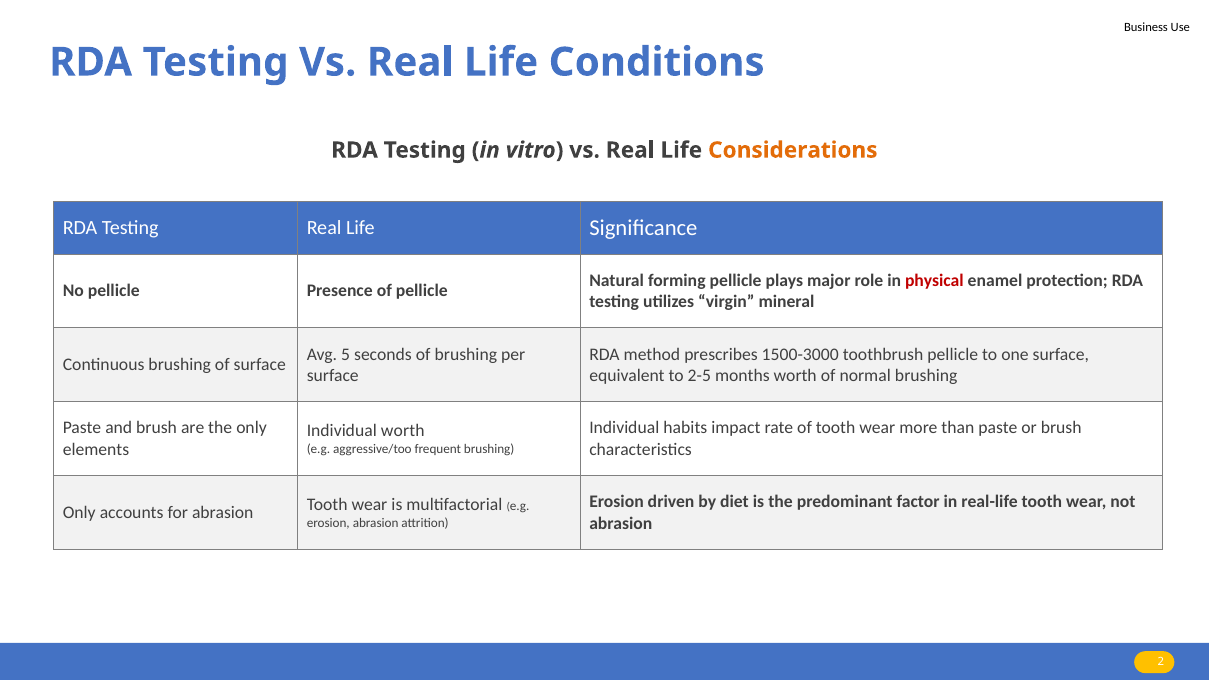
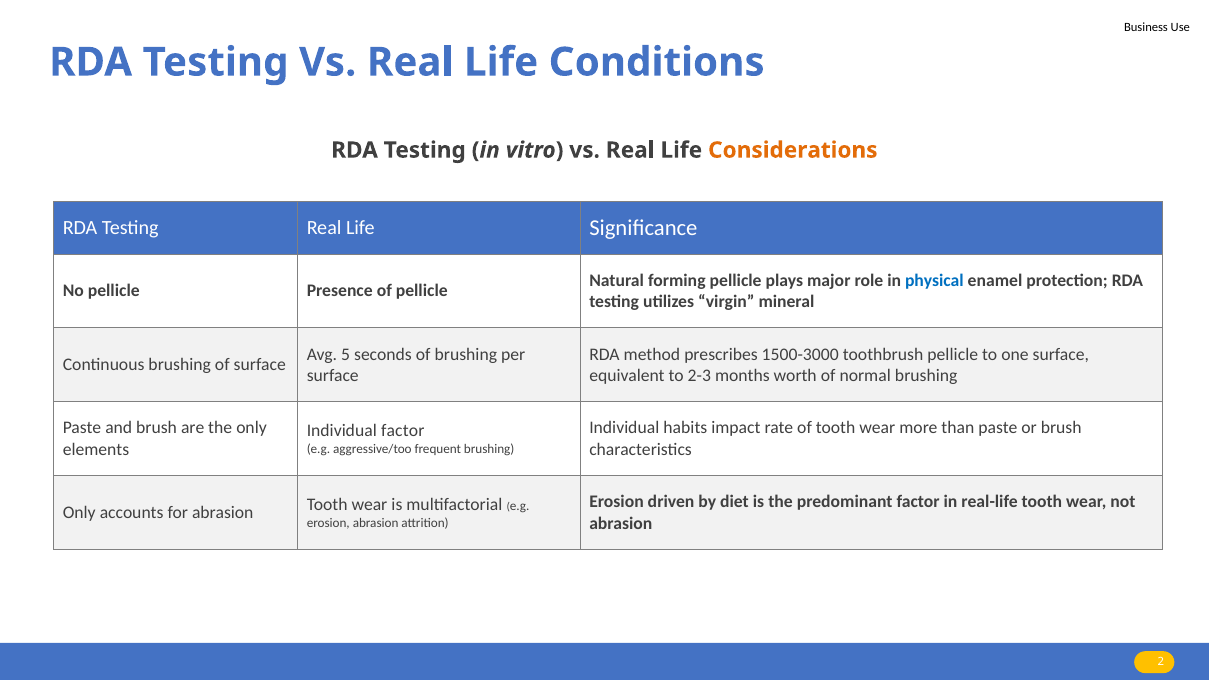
physical colour: red -> blue
2-5: 2-5 -> 2-3
Individual worth: worth -> factor
